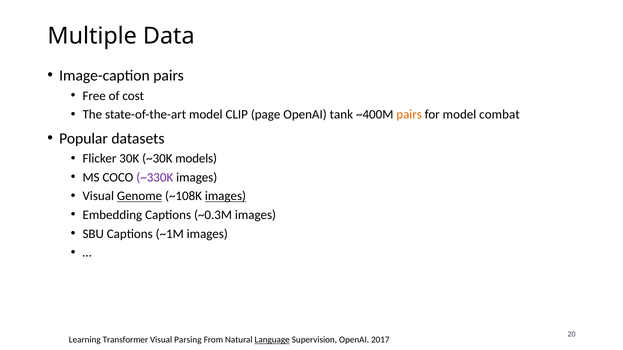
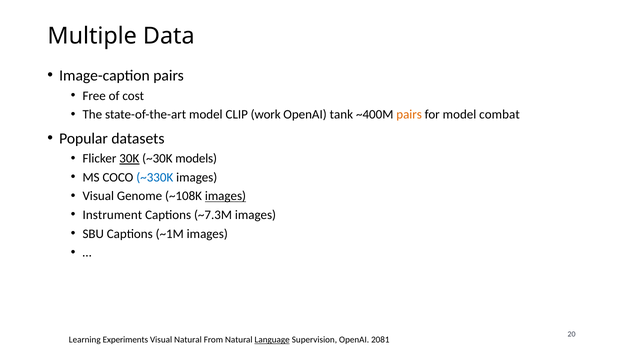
page: page -> work
30K underline: none -> present
~330K colour: purple -> blue
Genome underline: present -> none
Embedding: Embedding -> Instrument
~0.3M: ~0.3M -> ~7.3M
Transformer: Transformer -> Experiments
Visual Parsing: Parsing -> Natural
2017: 2017 -> 2081
